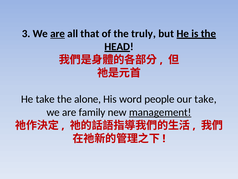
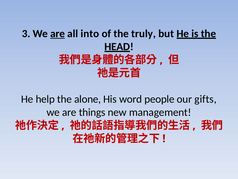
that: that -> into
He take: take -> help
our take: take -> gifts
family: family -> things
management underline: present -> none
